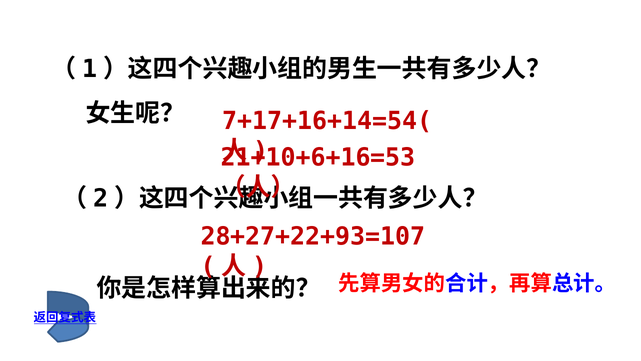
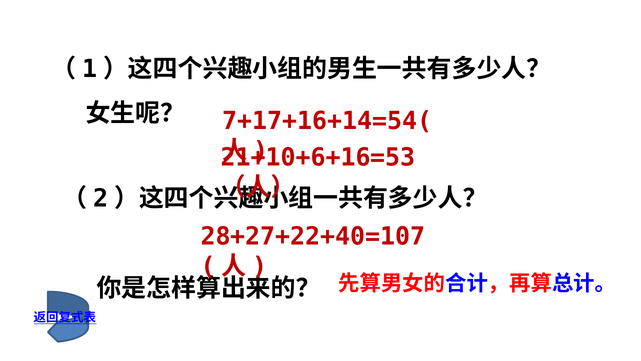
28+27+22+93=107: 28+27+22+93=107 -> 28+27+22+40=107
